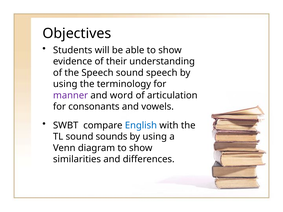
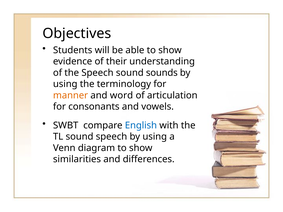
sound speech: speech -> sounds
manner colour: purple -> orange
sound sounds: sounds -> speech
